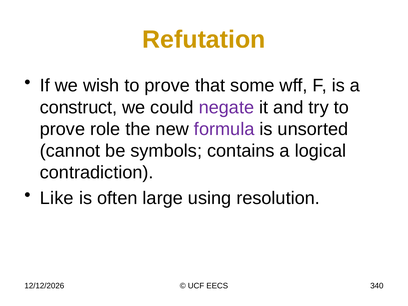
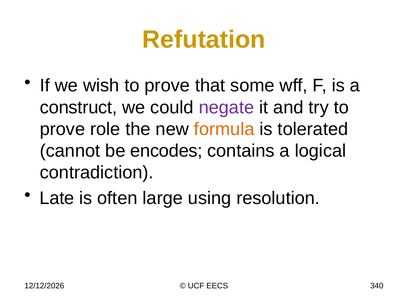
formula colour: purple -> orange
unsorted: unsorted -> tolerated
symbols: symbols -> encodes
Like: Like -> Late
